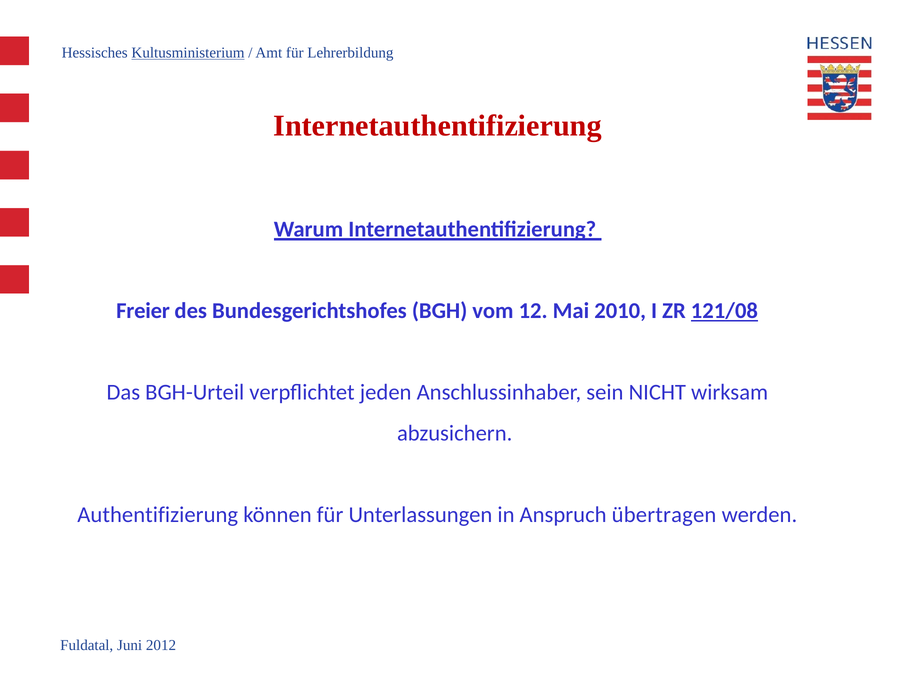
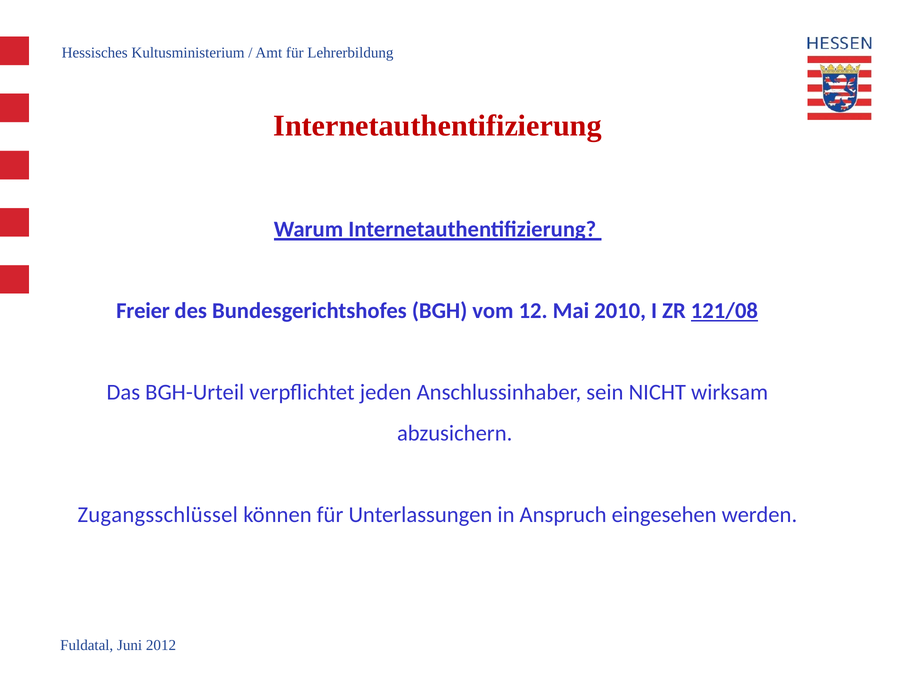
Kultusministerium underline: present -> none
Authentifizierung: Authentifizierung -> Zugangsschlüssel
übertragen: übertragen -> eingesehen
